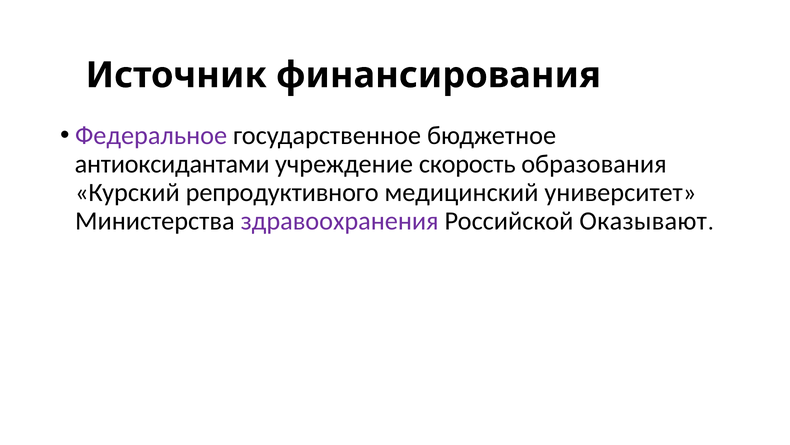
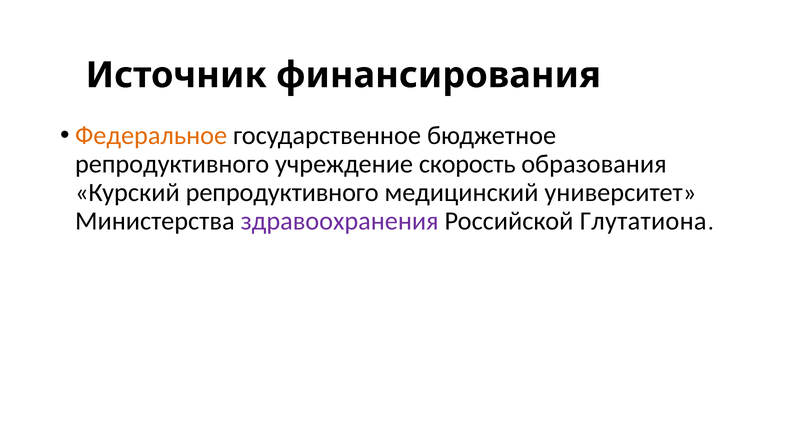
Федеральное colour: purple -> orange
антиоксидантами at (172, 164): антиоксидантами -> репродуктивного
Оказывают: Оказывают -> Глутатиона
